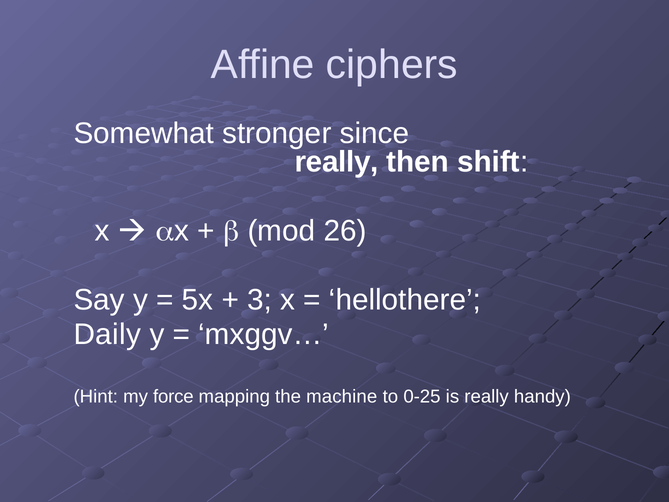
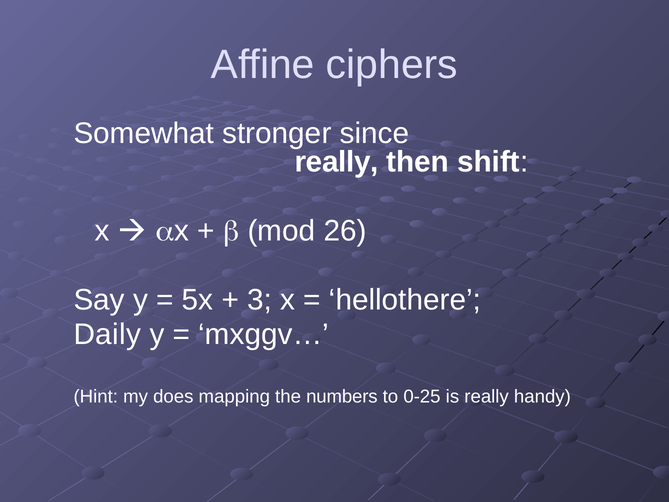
force: force -> does
machine: machine -> numbers
